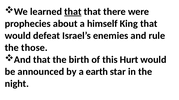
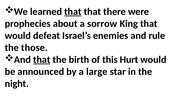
himself: himself -> sorrow
that at (42, 60) underline: none -> present
earth: earth -> large
